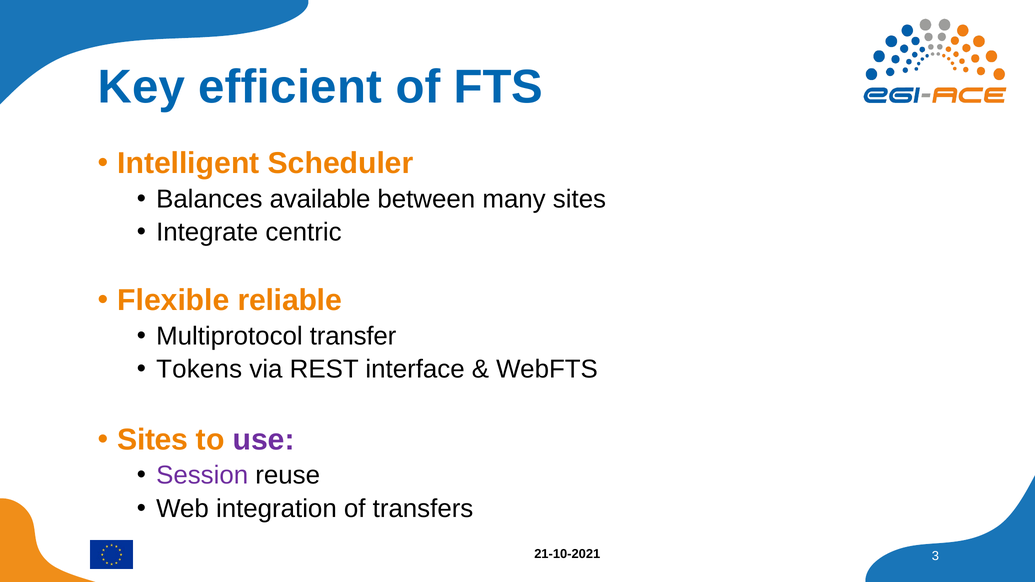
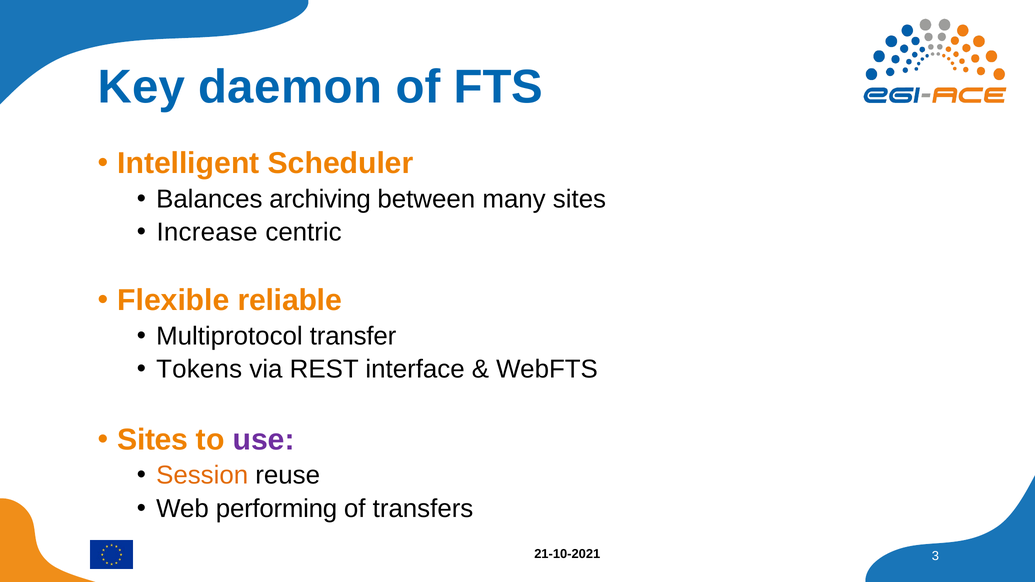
efficient: efficient -> daemon
available: available -> archiving
Integrate: Integrate -> Increase
Session colour: purple -> orange
integration: integration -> performing
